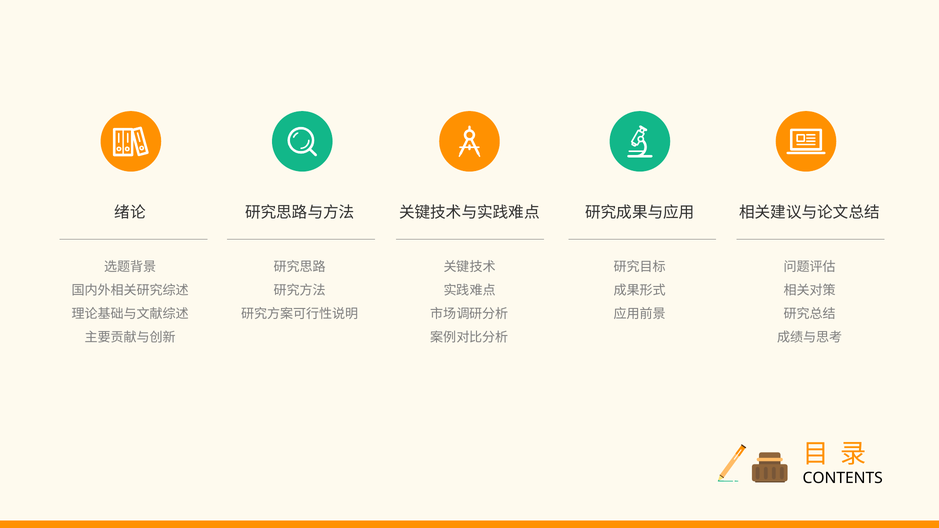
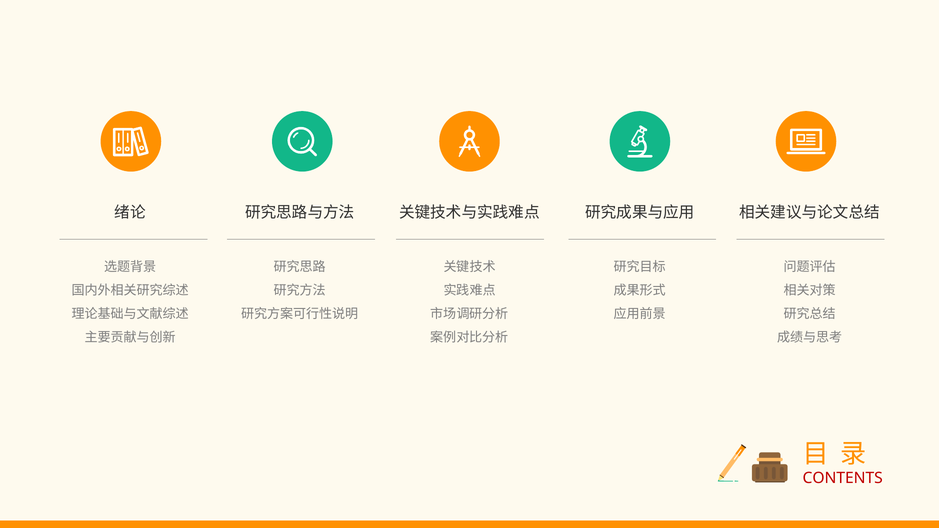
CONTENTS colour: black -> red
